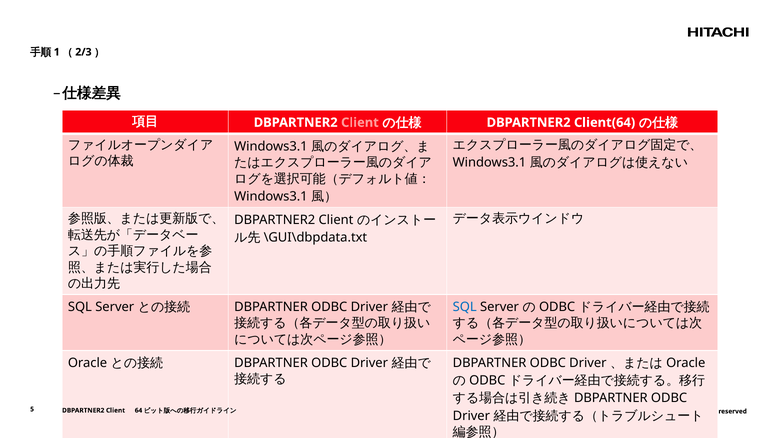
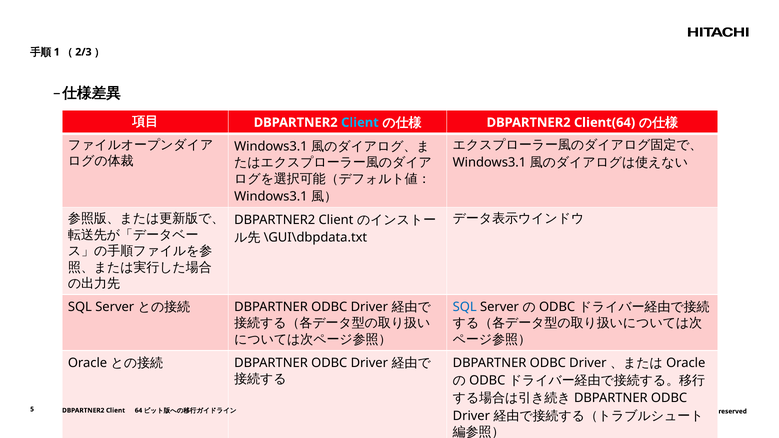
Client at (360, 123) colour: pink -> light blue
